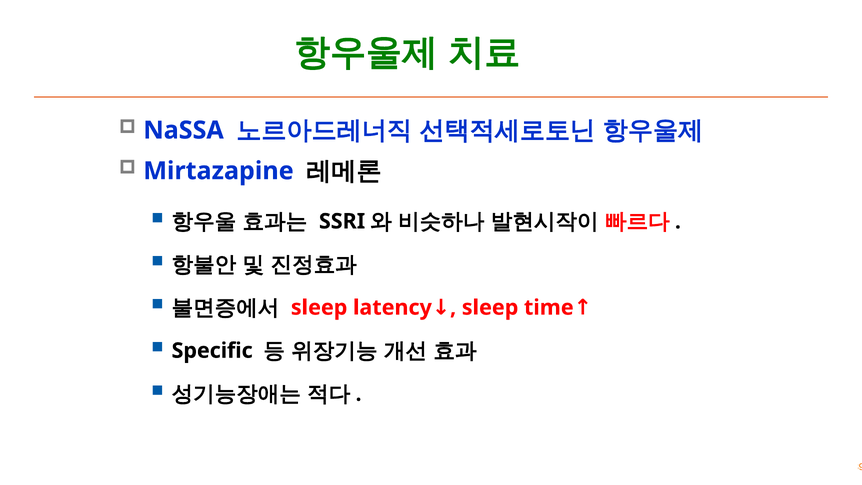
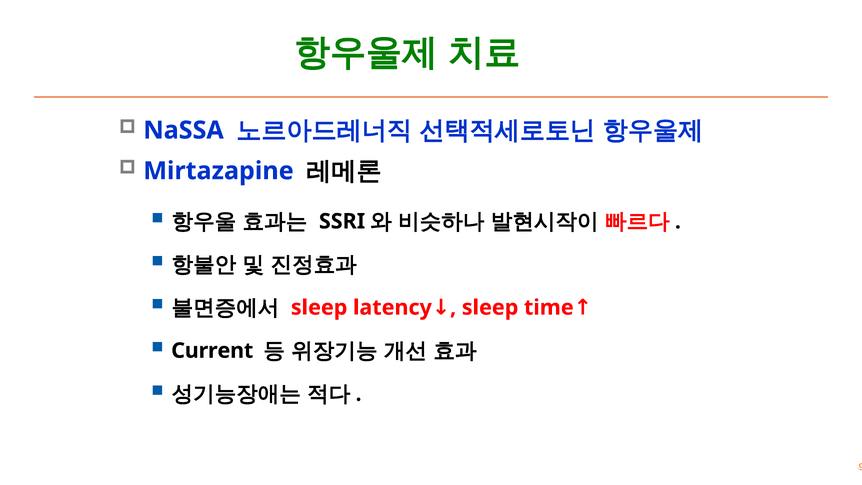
Specific: Specific -> Current
